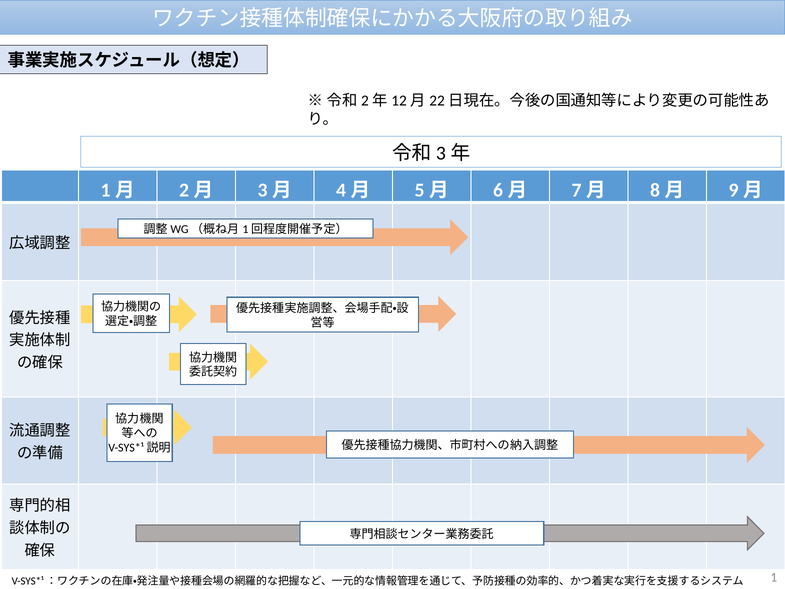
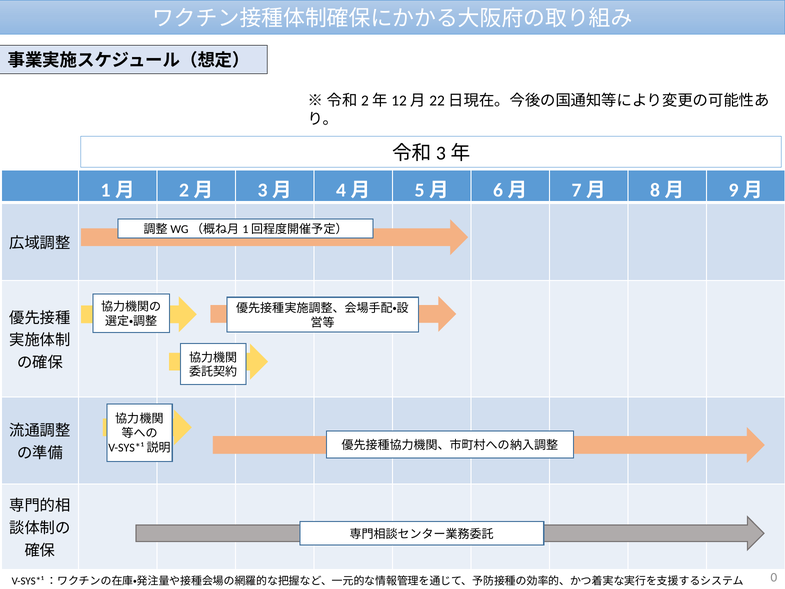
1: 1 -> 0
